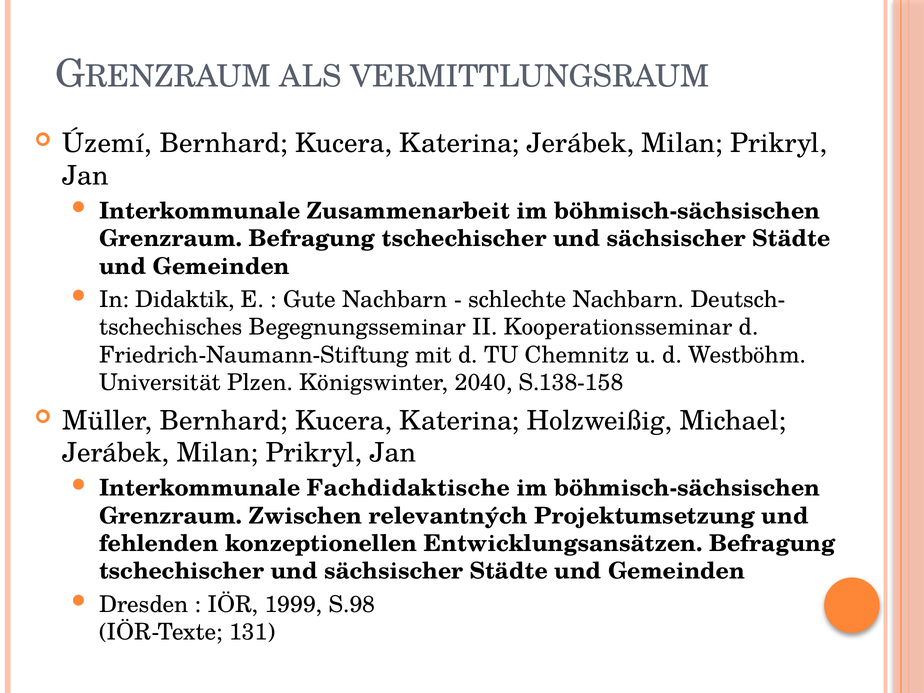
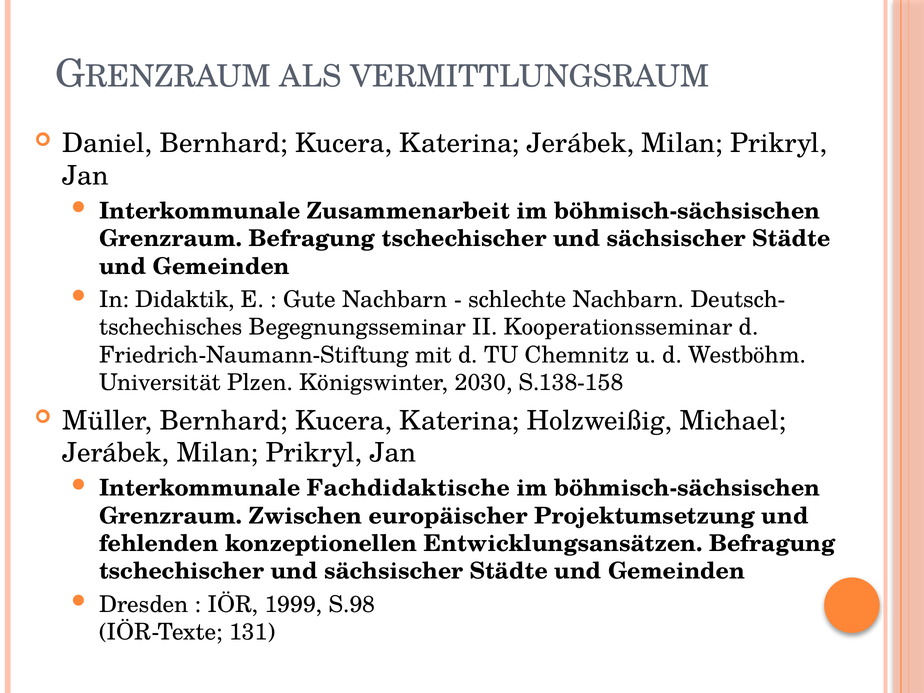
Území: Území -> Daniel
2040: 2040 -> 2030
relevantných: relevantných -> europäischer
